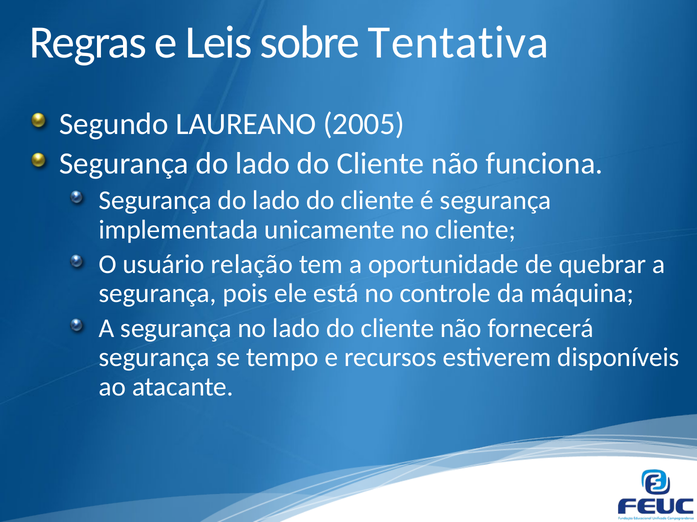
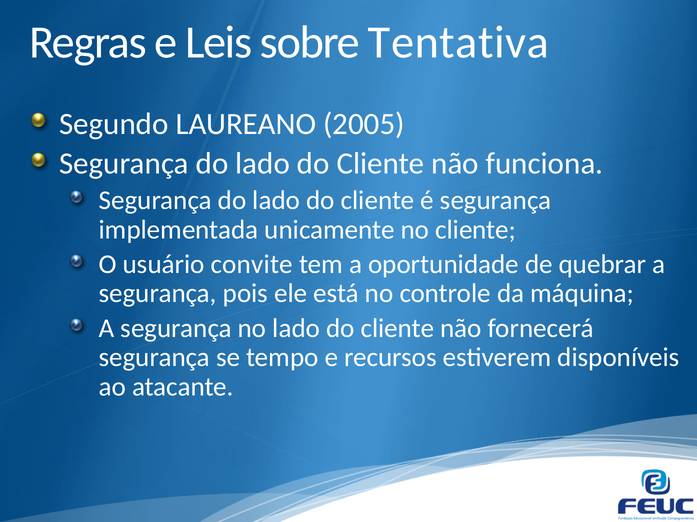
relação: relação -> convite
